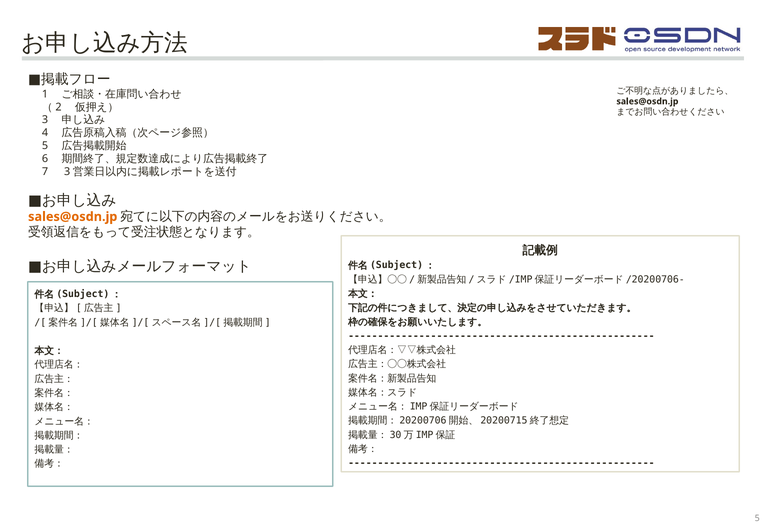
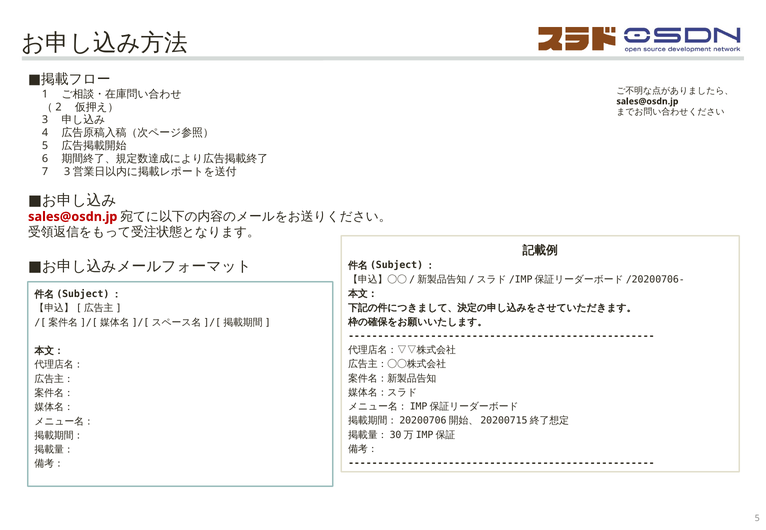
sales@osdn.jp at (73, 217) colour: orange -> red
